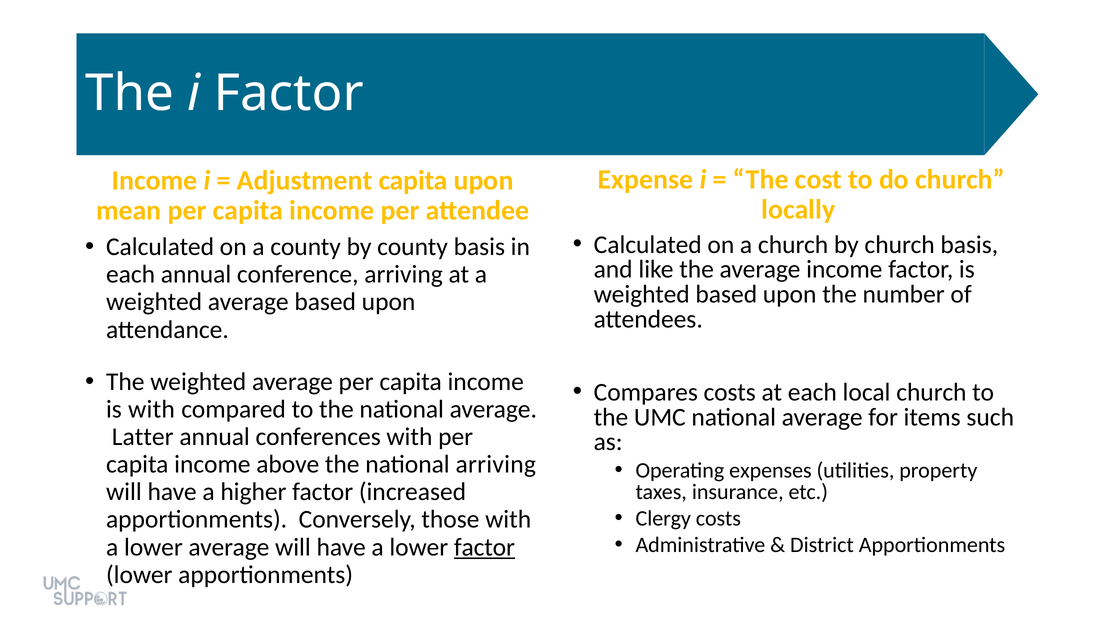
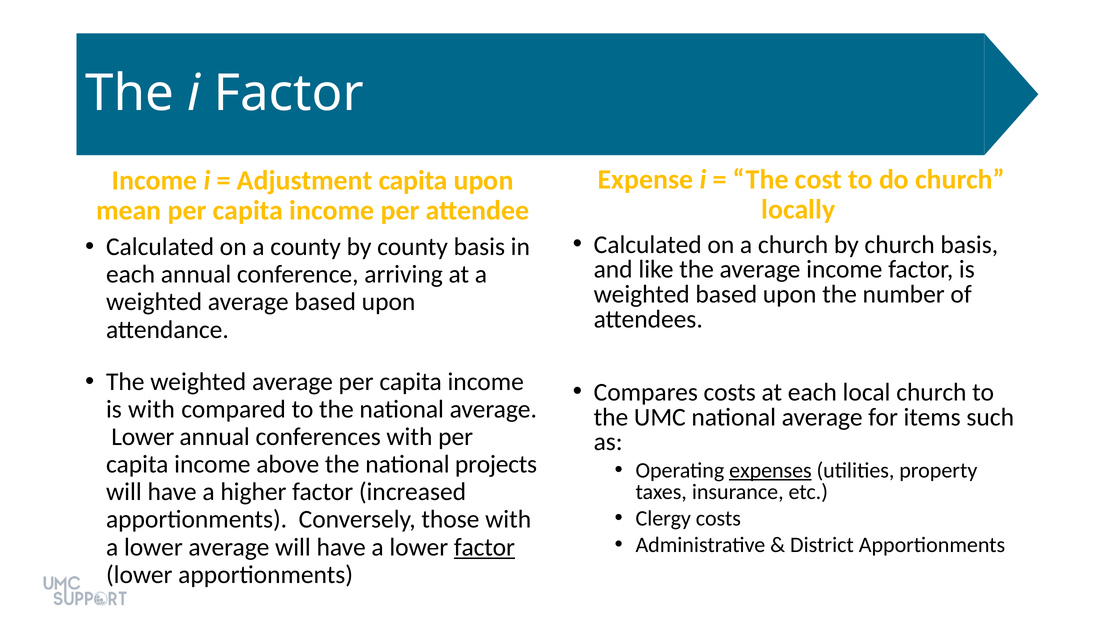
Latter at (143, 437): Latter -> Lower
national arriving: arriving -> projects
expenses underline: none -> present
